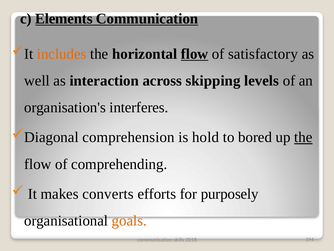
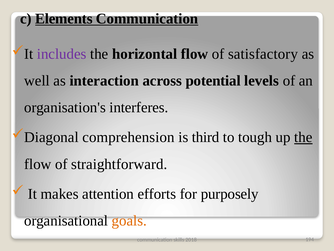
includes colour: orange -> purple
flow at (195, 54) underline: present -> none
skipping: skipping -> potential
hold: hold -> third
bored: bored -> tough
comprehending: comprehending -> straightforward
converts: converts -> attention
